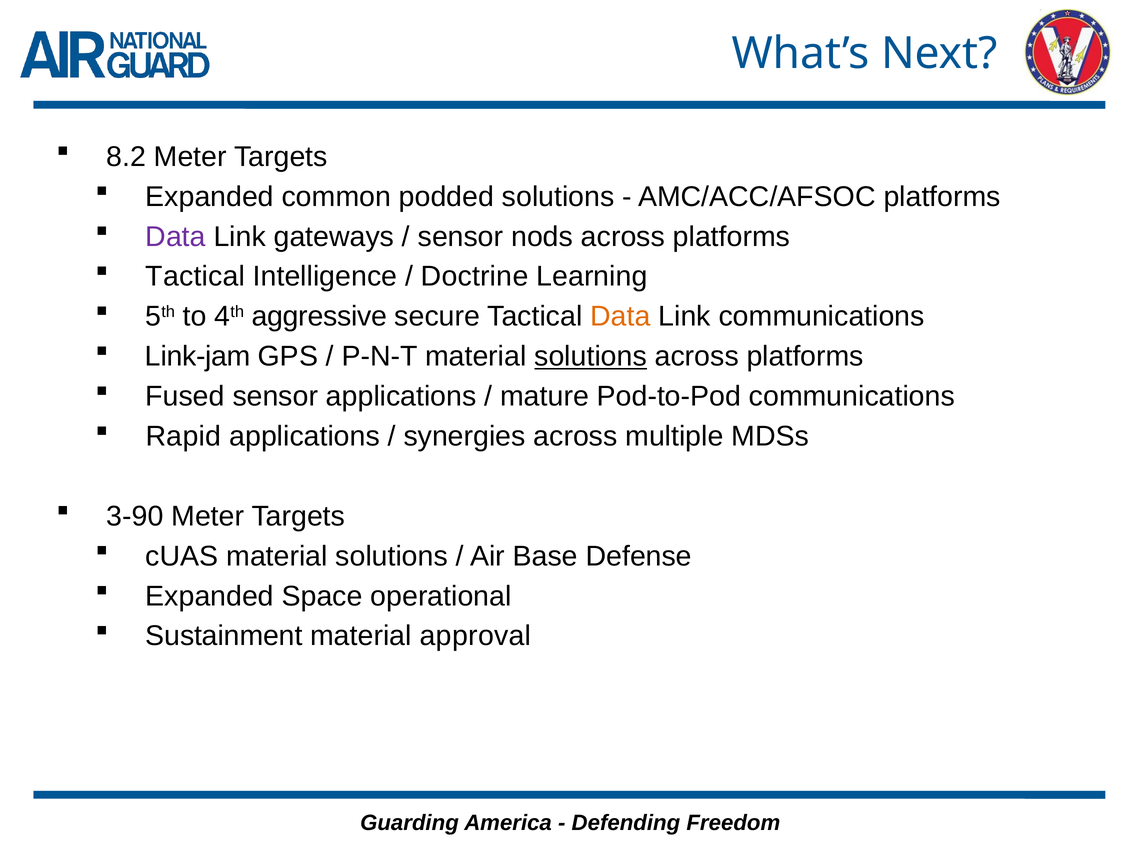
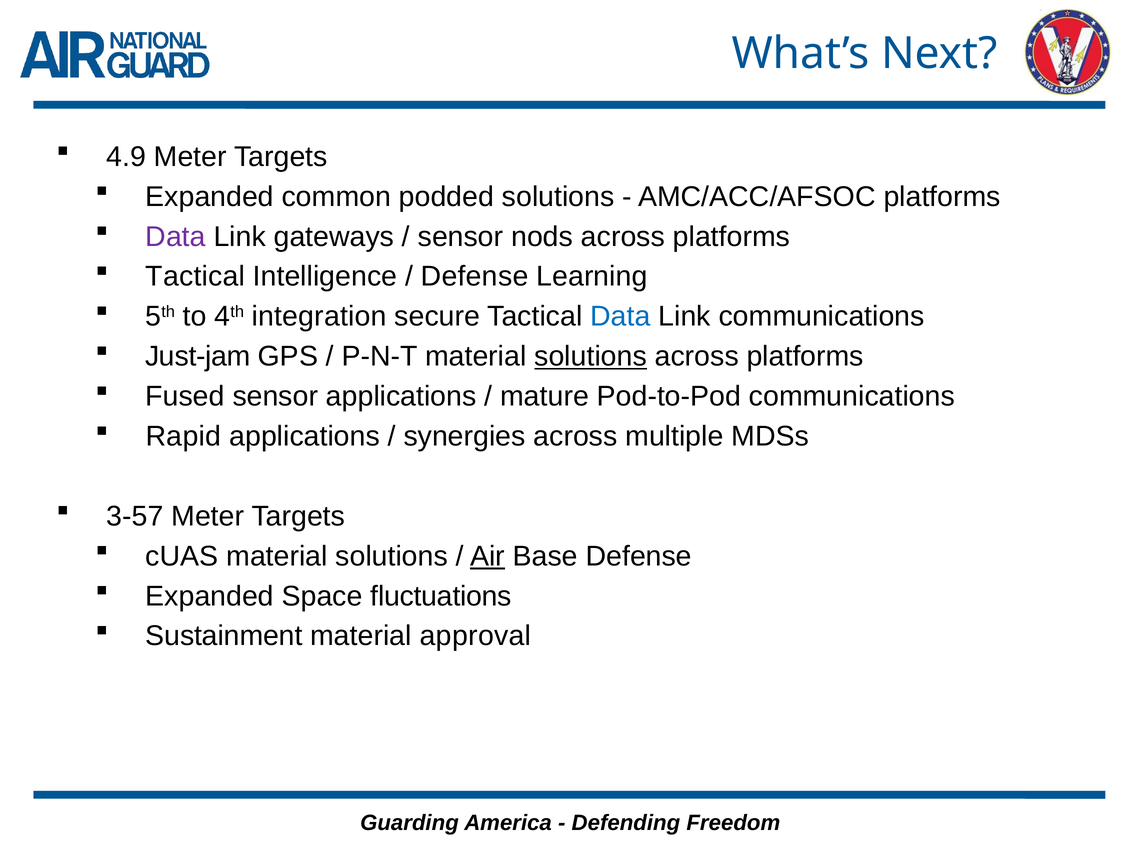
8.2: 8.2 -> 4.9
Doctrine at (475, 276): Doctrine -> Defense
aggressive: aggressive -> integration
Data at (620, 316) colour: orange -> blue
Link-jam: Link-jam -> Just-jam
3-90: 3-90 -> 3-57
Air underline: none -> present
operational: operational -> fluctuations
